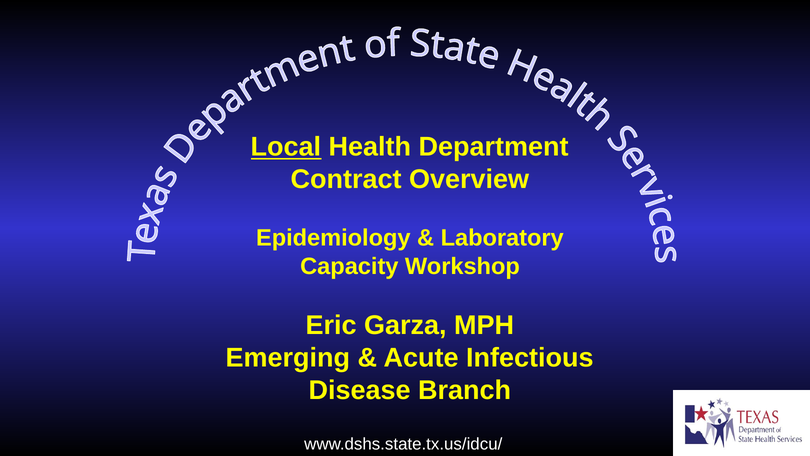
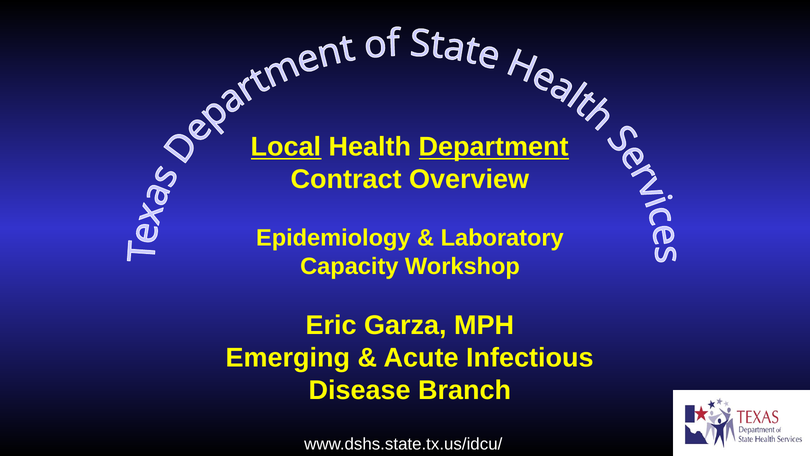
Department underline: none -> present
